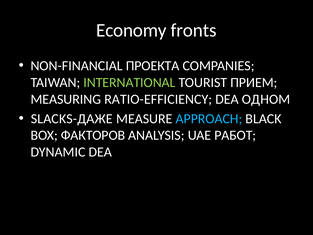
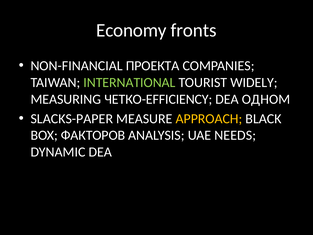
ПРИЕМ: ПРИЕМ -> WIDELY
RATIO-EFFICIENCY: RATIO-EFFICIENCY -> ЧЕТКО-EFFICIENCY
SLACKS-ДАЖЕ: SLACKS-ДАЖЕ -> SLACKS-PAPER
APPROACH colour: light blue -> yellow
РАБОТ: РАБОТ -> NEEDS
